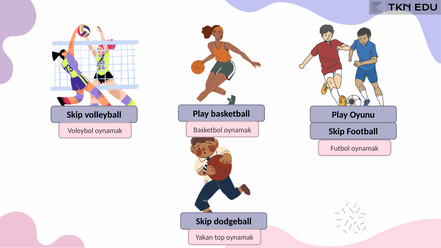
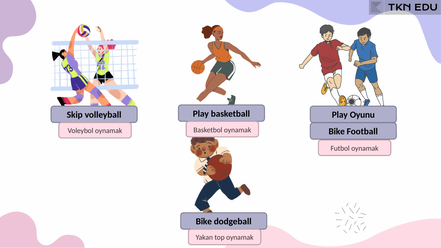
Skip at (337, 132): Skip -> Bike
Skip at (204, 222): Skip -> Bike
